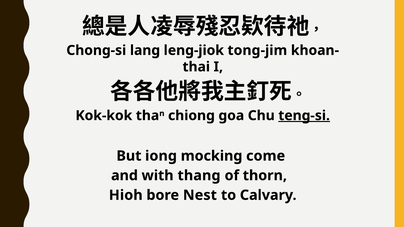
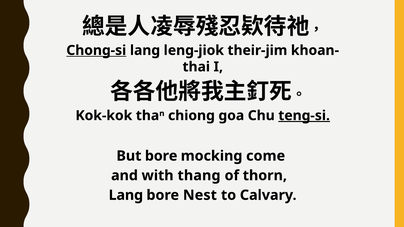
Chong-si underline: none -> present
tong-jim: tong-jim -> their-jim
But iong: iong -> bore
Hioh at (126, 195): Hioh -> Lang
